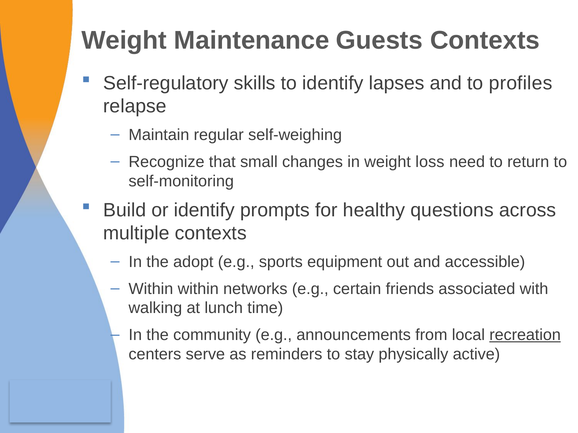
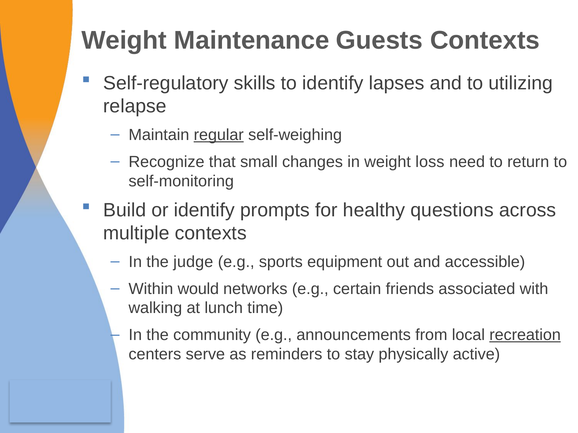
profiles: profiles -> utilizing
regular underline: none -> present
adopt: adopt -> judge
Within within: within -> would
